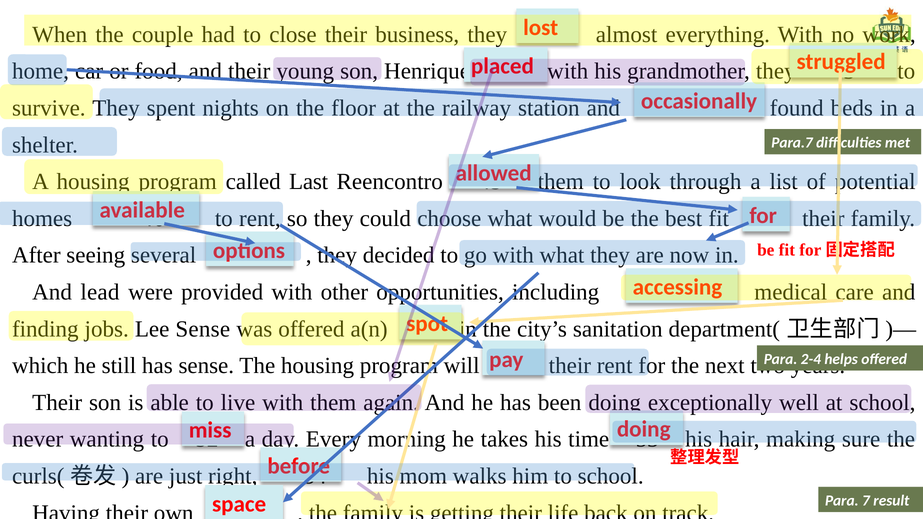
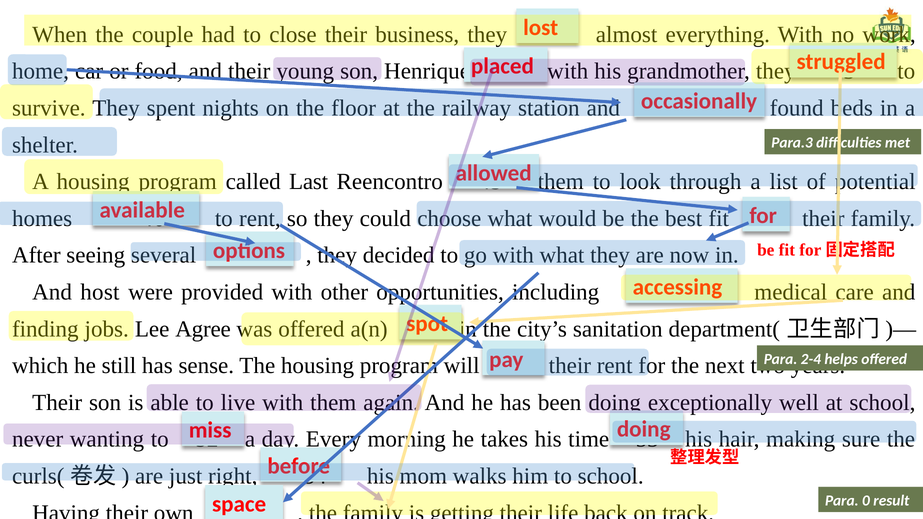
Para.7: Para.7 -> Para.3
lead: lead -> host
Lee Sense: Sense -> Agree
7: 7 -> 0
